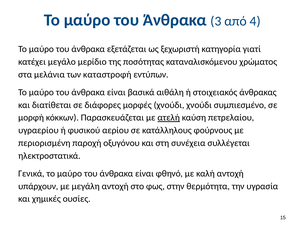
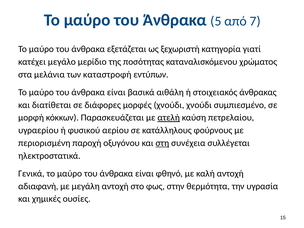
3: 3 -> 5
4: 4 -> 7
στη underline: none -> present
υπάρχουν: υπάρχουν -> αδιαφανή
